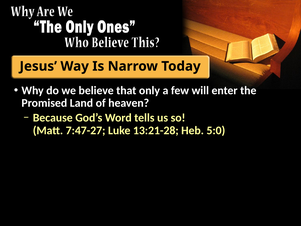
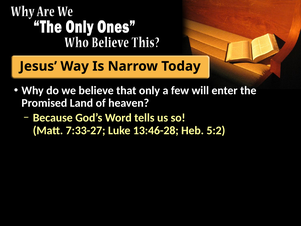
7:47-27: 7:47-27 -> 7:33-27
13:21-28: 13:21-28 -> 13:46-28
5:0: 5:0 -> 5:2
